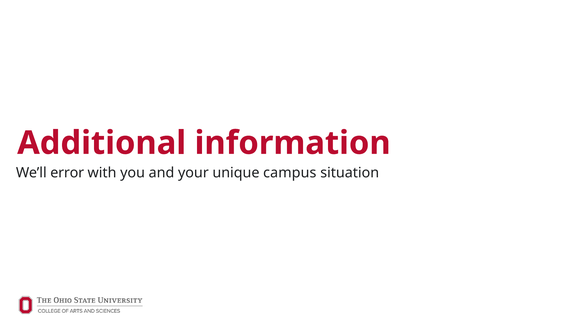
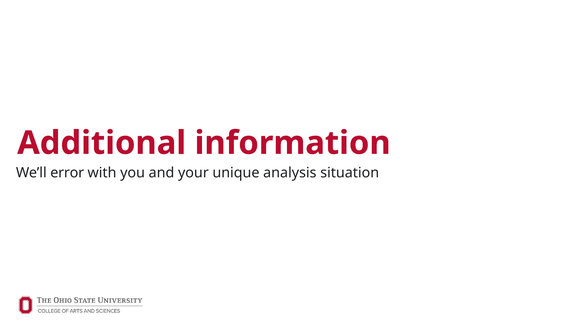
campus: campus -> analysis
